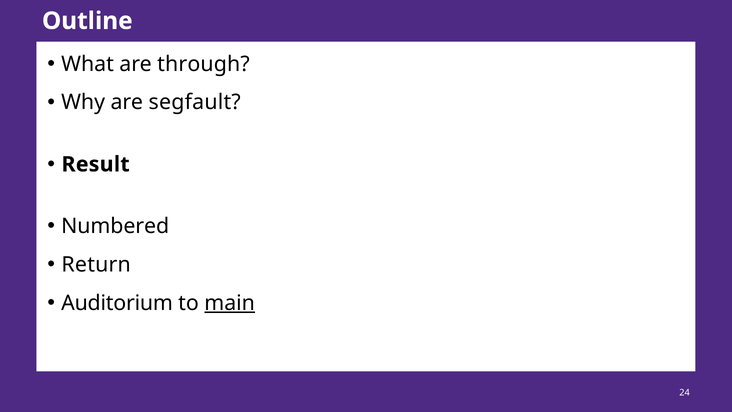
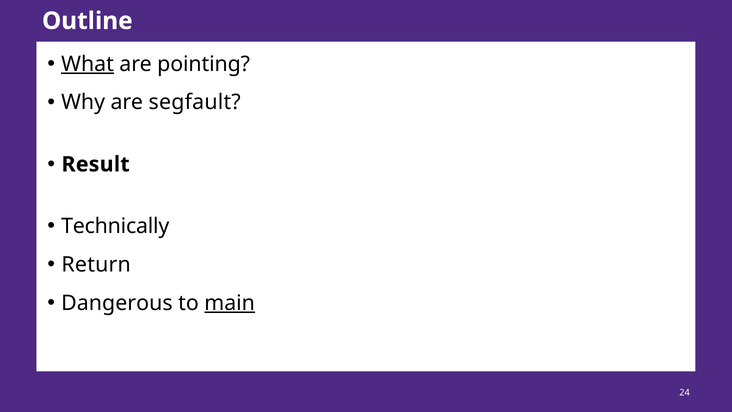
What underline: none -> present
through: through -> pointing
Numbered: Numbered -> Technically
Auditorium: Auditorium -> Dangerous
